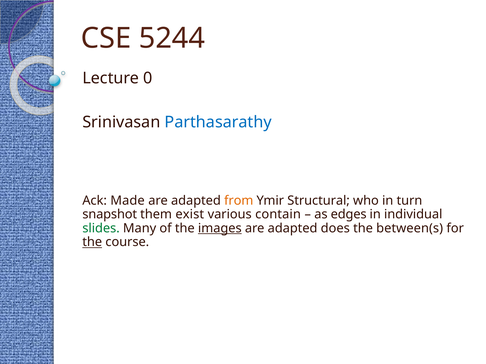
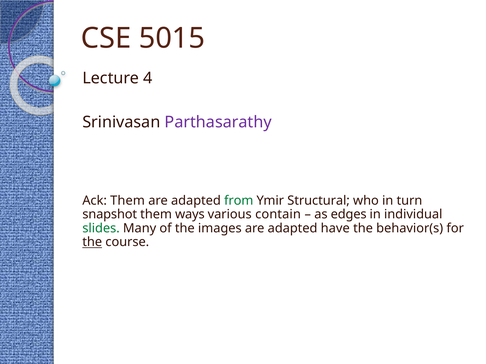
5244: 5244 -> 5015
0: 0 -> 4
Parthasarathy colour: blue -> purple
Ack Made: Made -> Them
from colour: orange -> green
exist: exist -> ways
images underline: present -> none
does: does -> have
between(s: between(s -> behavior(s
